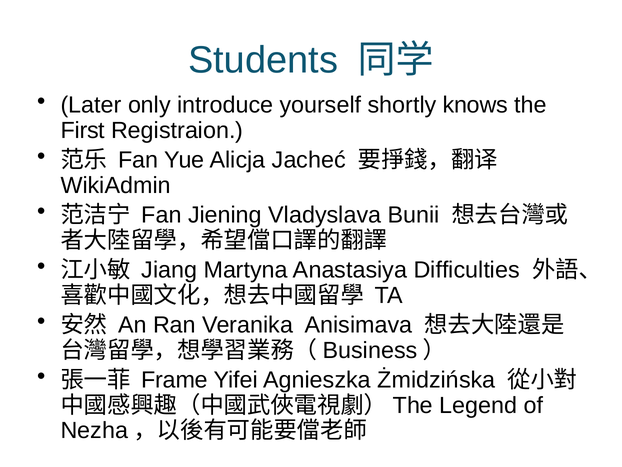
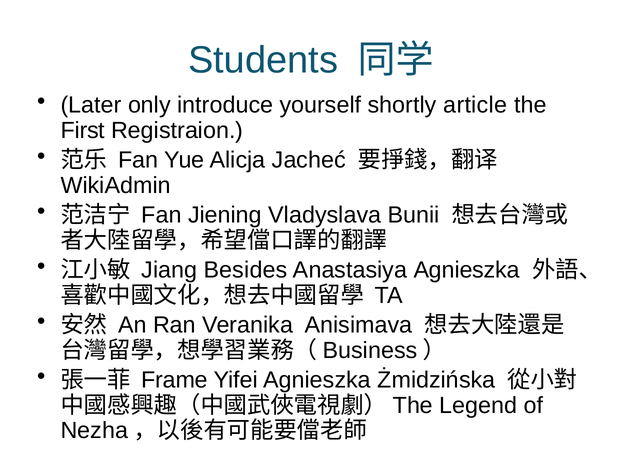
knows: knows -> article
Martyna: Martyna -> Besides
Anastasiya Difficulties: Difficulties -> Agnieszka
